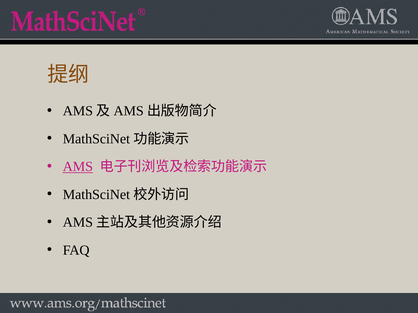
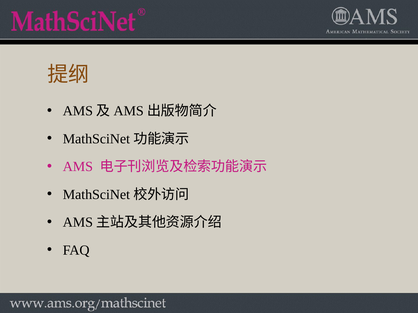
AMS underline: present -> none
